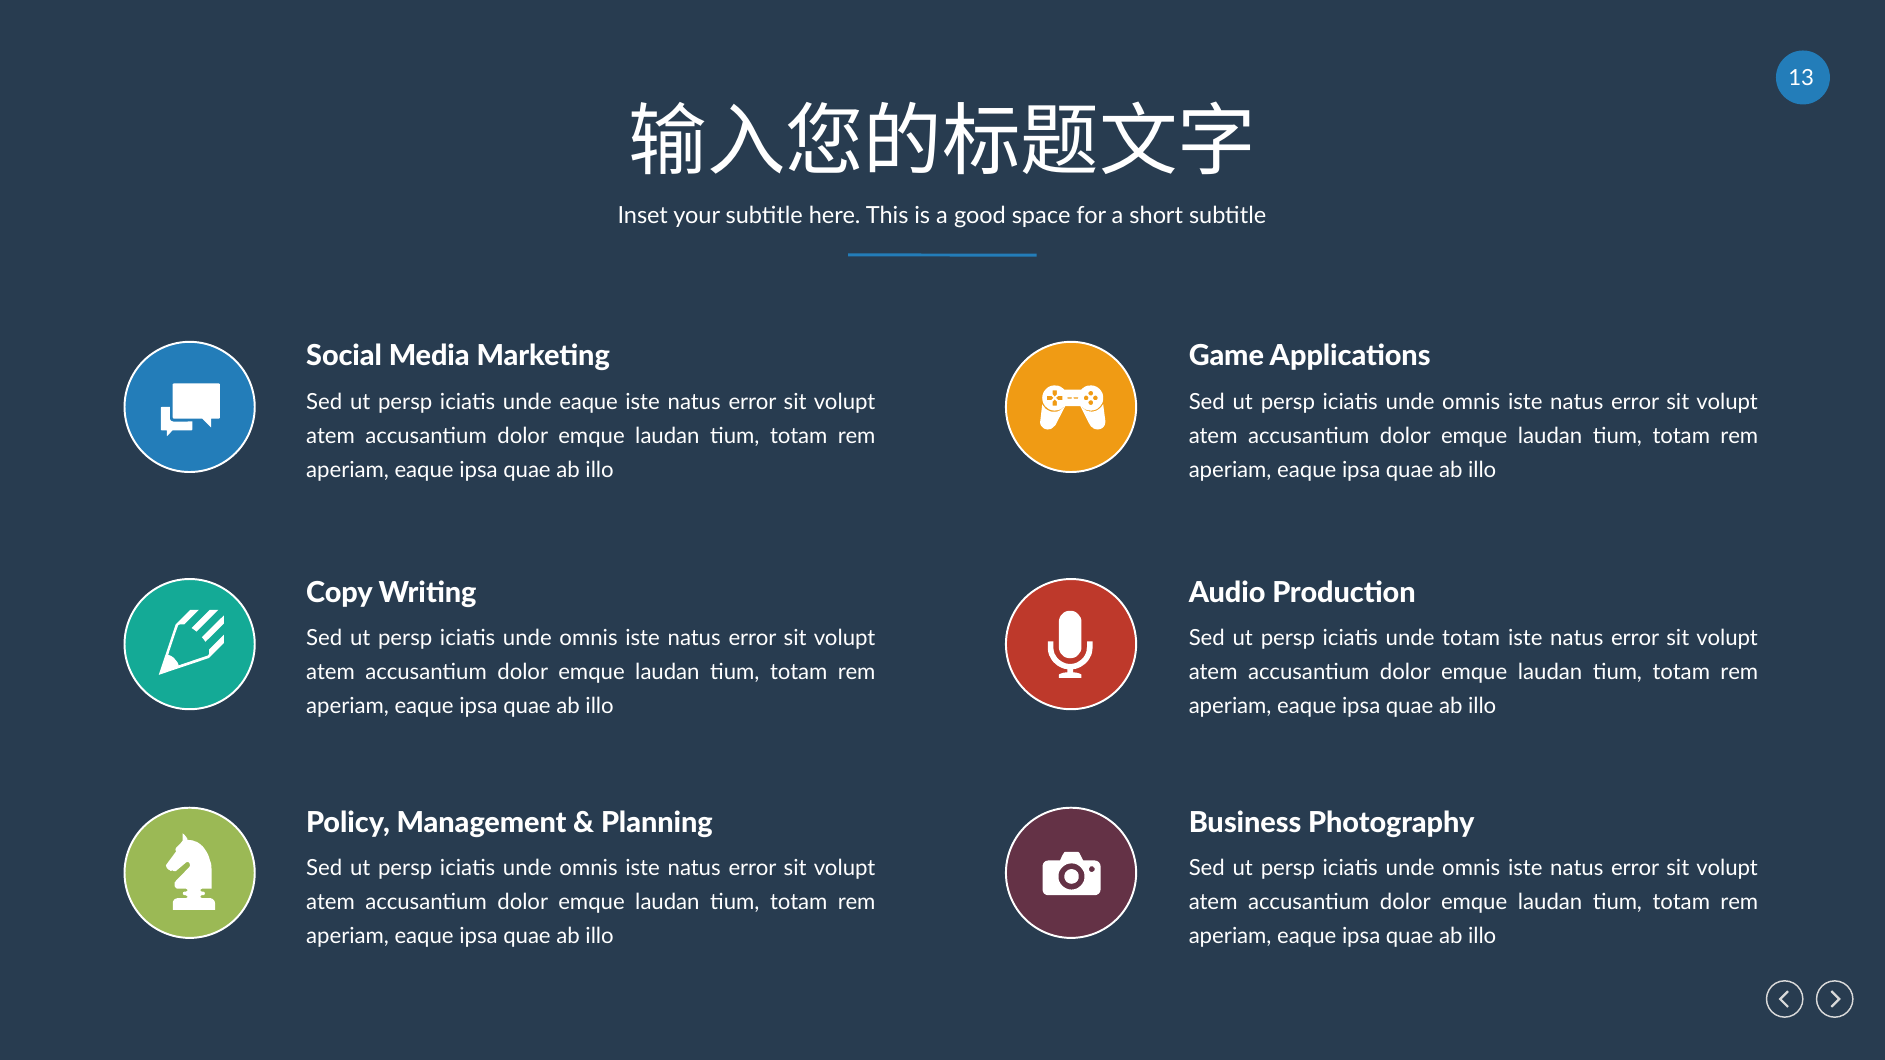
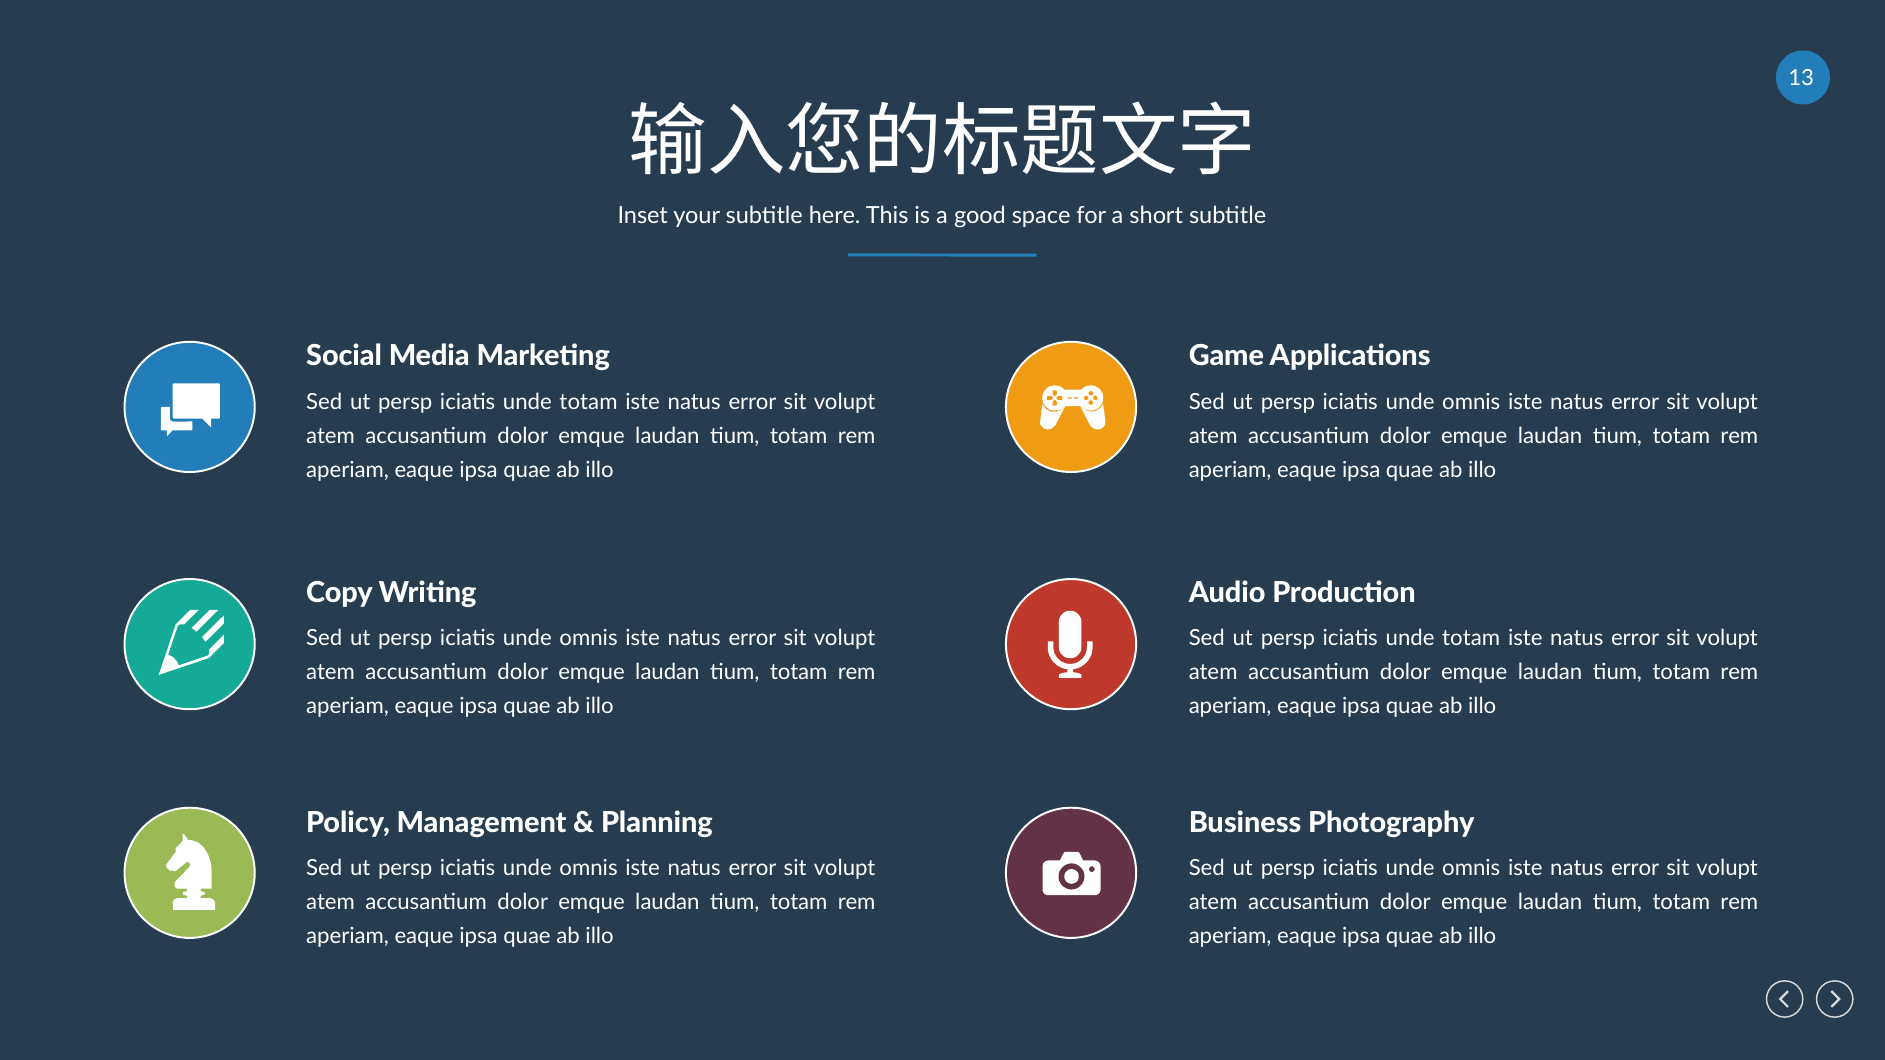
eaque at (589, 402): eaque -> totam
